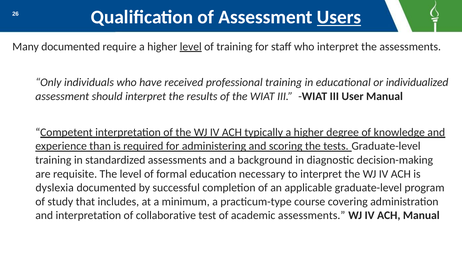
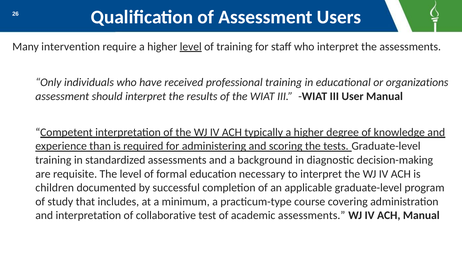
Users underline: present -> none
Many documented: documented -> intervention
individualized: individualized -> organizations
dyslexia: dyslexia -> children
